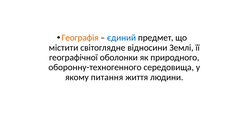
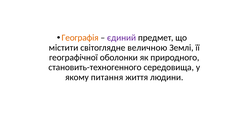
єдиний colour: blue -> purple
відносини: відносини -> величною
оборонну-техногенного: оборонну-техногенного -> становить-техногенного
